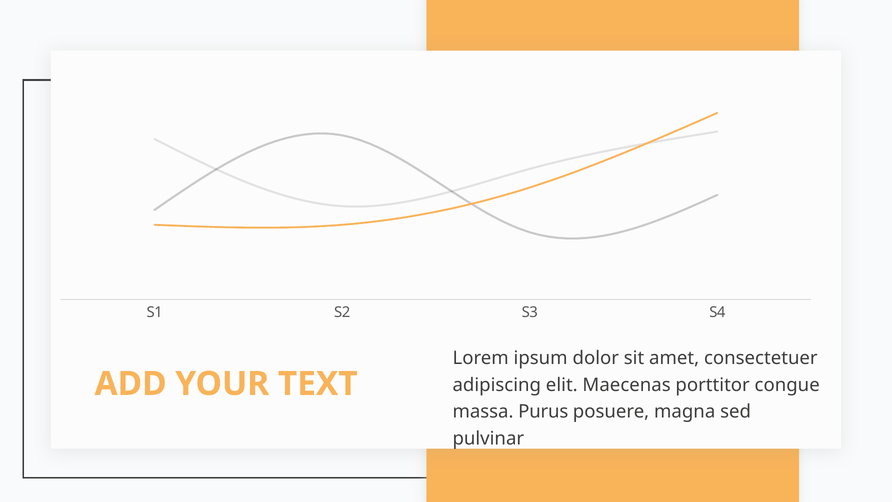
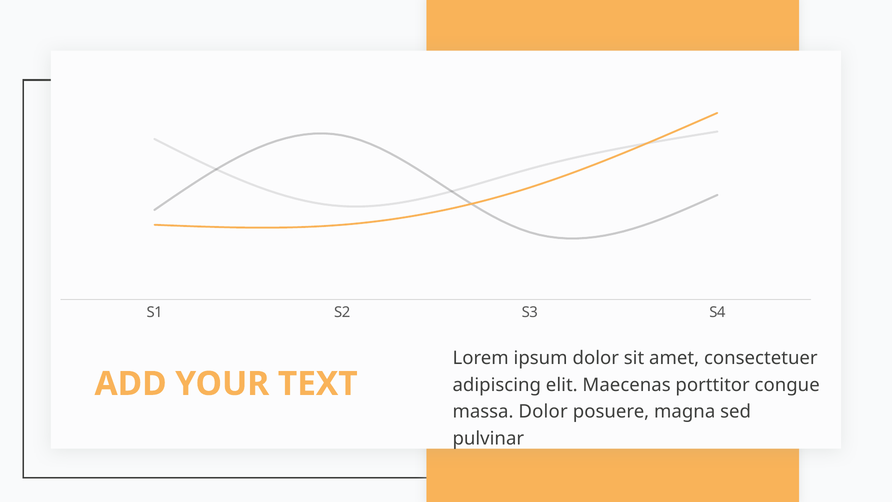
massa Purus: Purus -> Dolor
